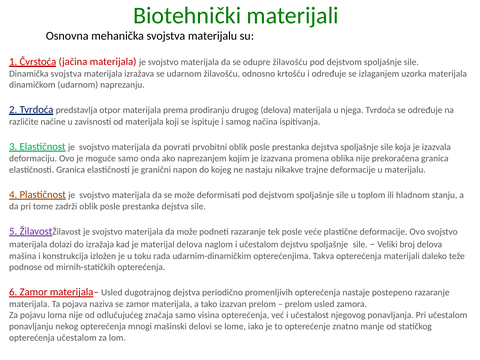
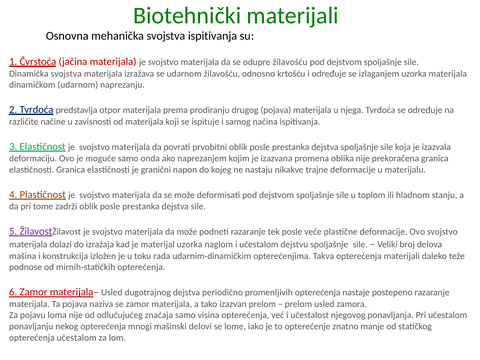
svojstva materijalu: materijalu -> ispitivanja
drugog delova: delova -> pojava
materijal delova: delova -> uzorka
